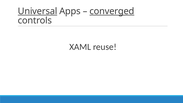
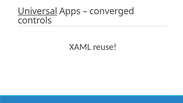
converged underline: present -> none
